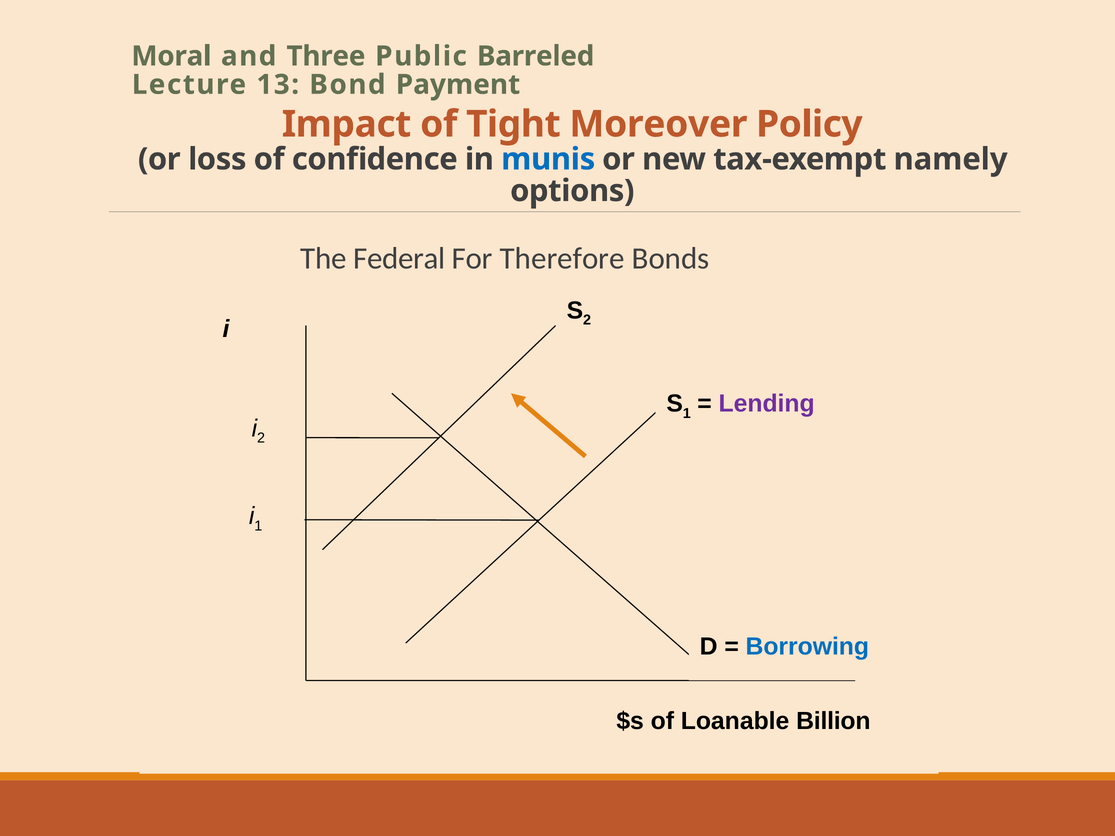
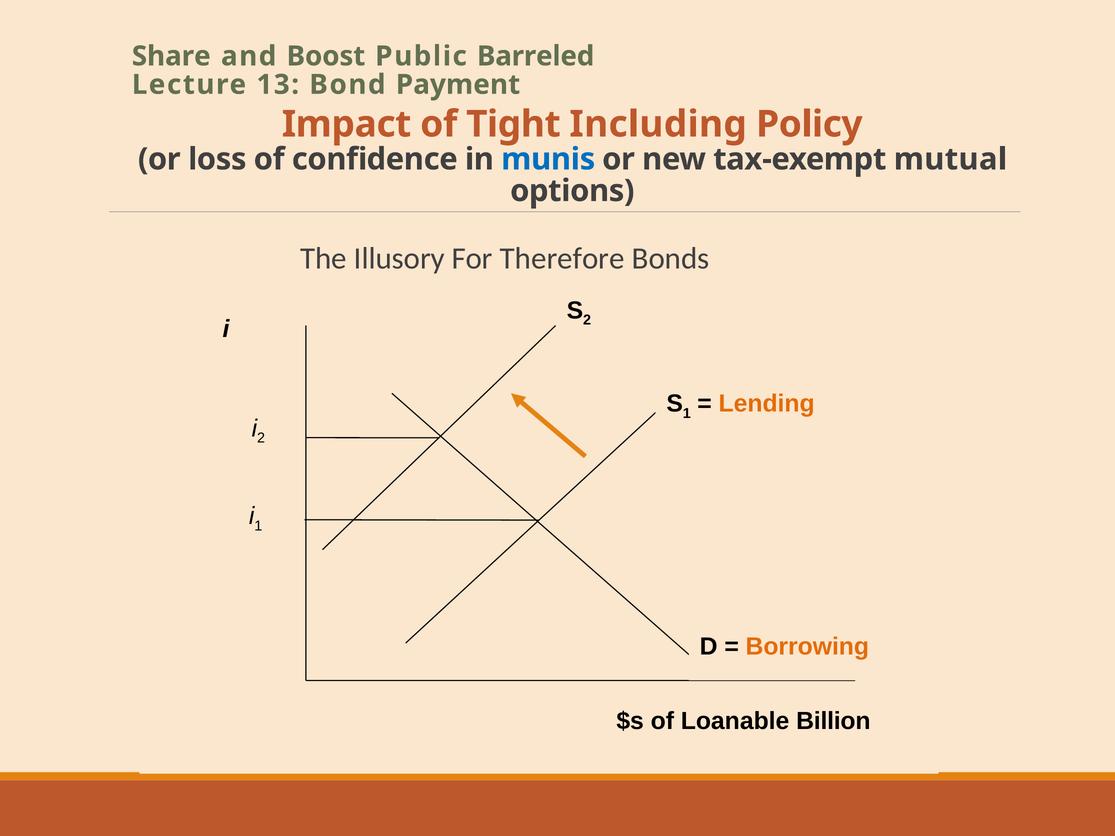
Moral: Moral -> Share
Three: Three -> Boost
Moreover: Moreover -> Including
namely: namely -> mutual
Federal: Federal -> Illusory
Lending colour: purple -> orange
Borrowing colour: blue -> orange
